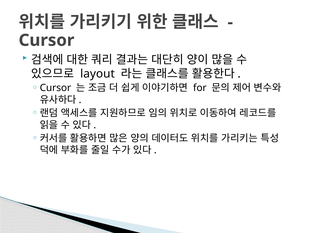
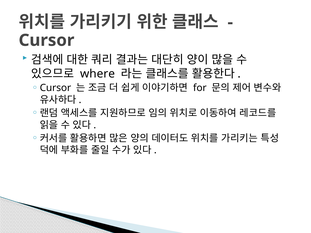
layout: layout -> where
